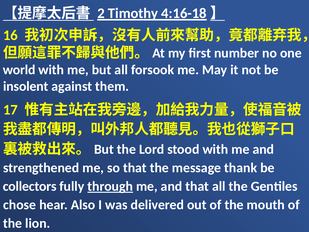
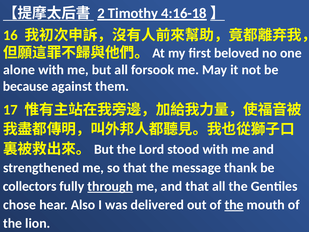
number: number -> beloved
world: world -> alone
insolent: insolent -> because
the at (234, 205) underline: none -> present
